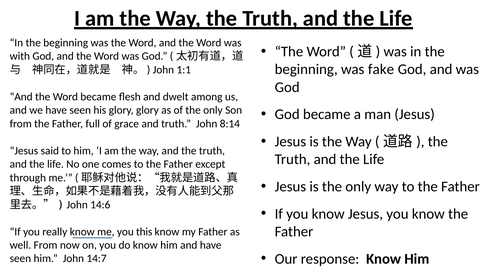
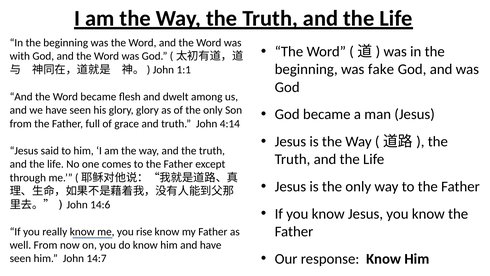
8:14: 8:14 -> 4:14
this: this -> rise
